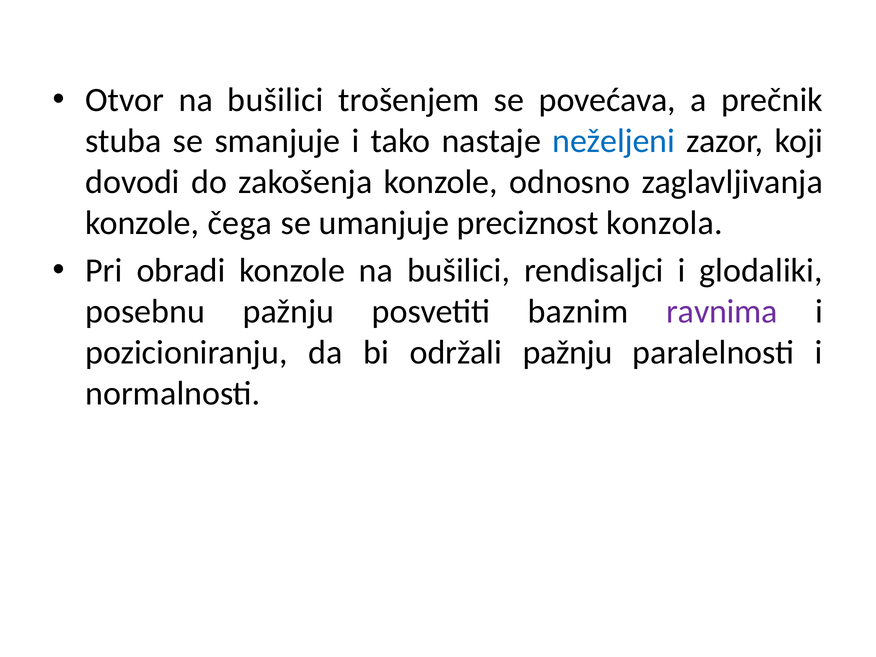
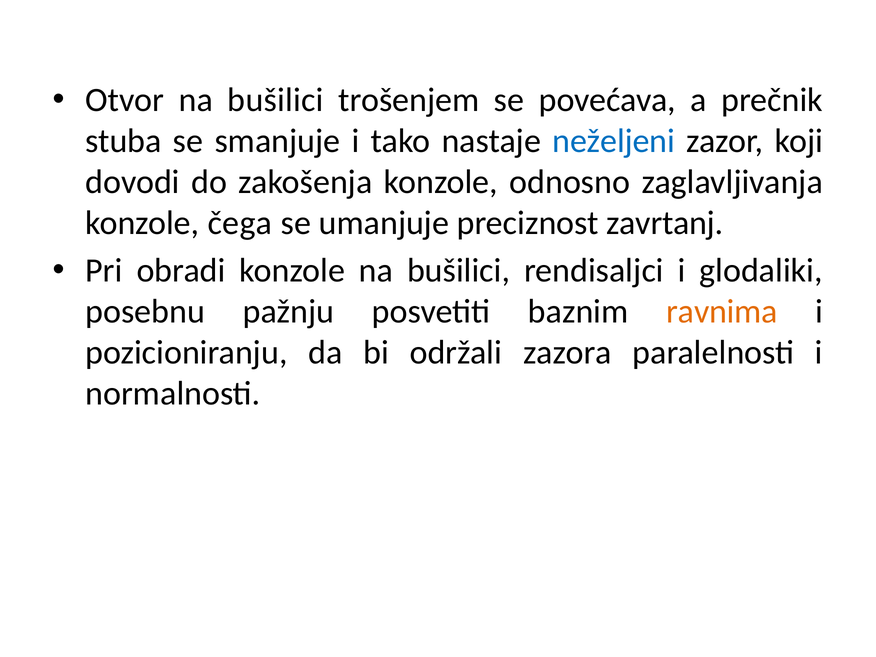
konzola: konzola -> zavrtanj
ravnima colour: purple -> orange
održali pažnju: pažnju -> zazora
